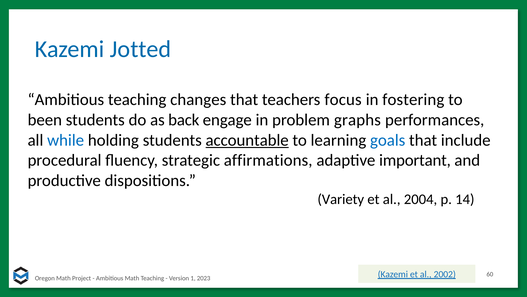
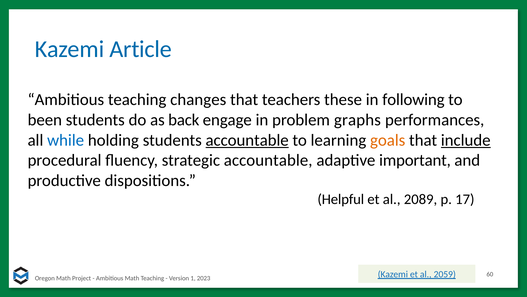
Jotted: Jotted -> Article
focus: focus -> these
fostering: fostering -> following
goals colour: blue -> orange
include underline: none -> present
strategic affirmations: affirmations -> accountable
Variety: Variety -> Helpful
2004: 2004 -> 2089
14: 14 -> 17
2002: 2002 -> 2059
